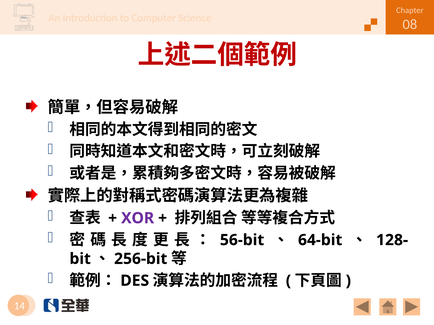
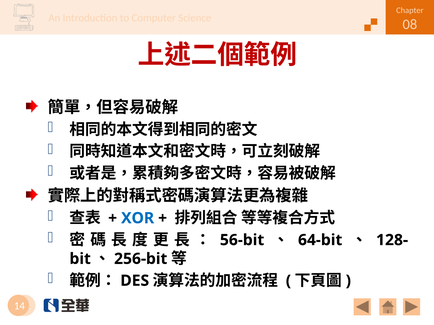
XOR colour: purple -> blue
